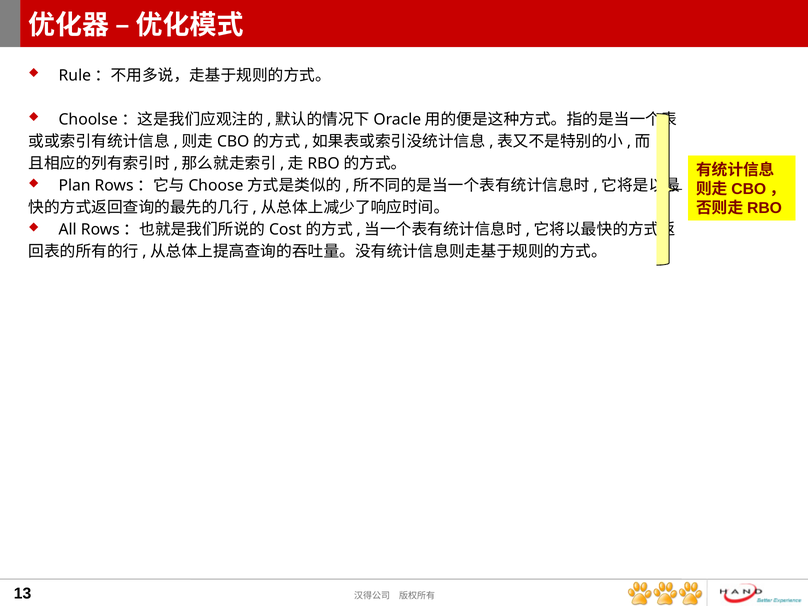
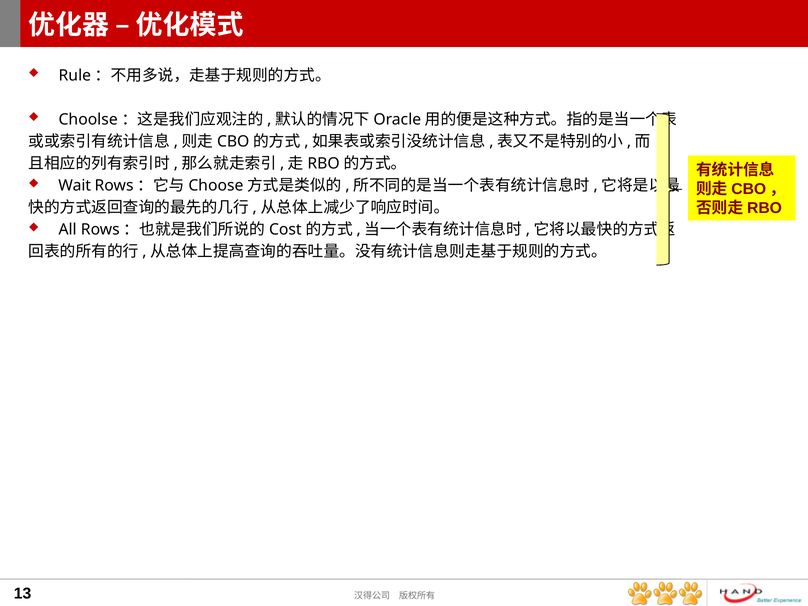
Plan: Plan -> Wait
